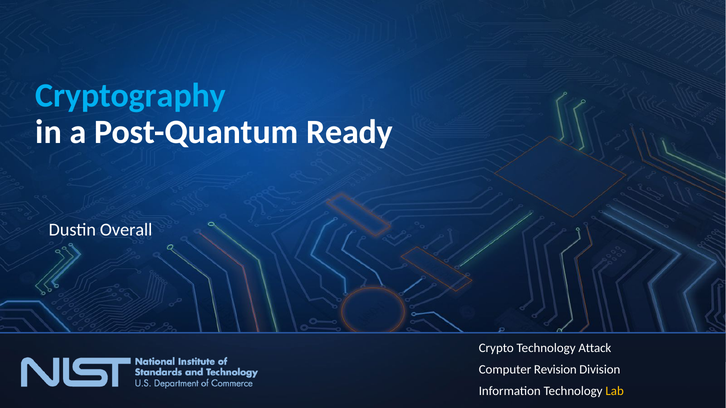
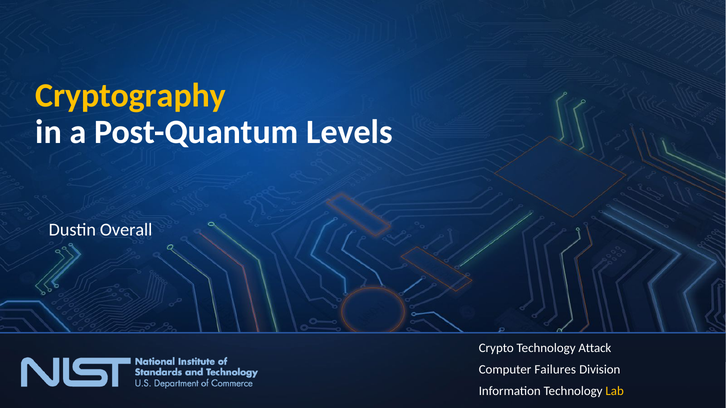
Cryptography colour: light blue -> yellow
Ready: Ready -> Levels
Revision: Revision -> Failures
